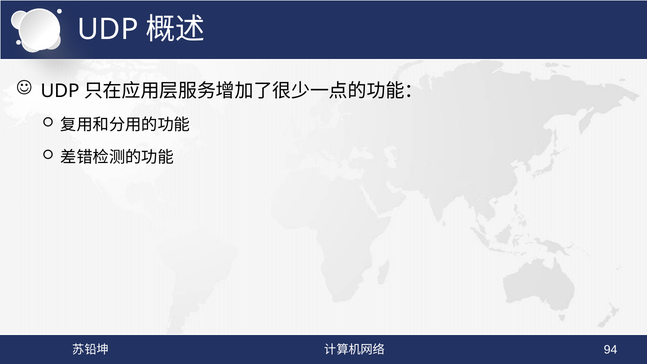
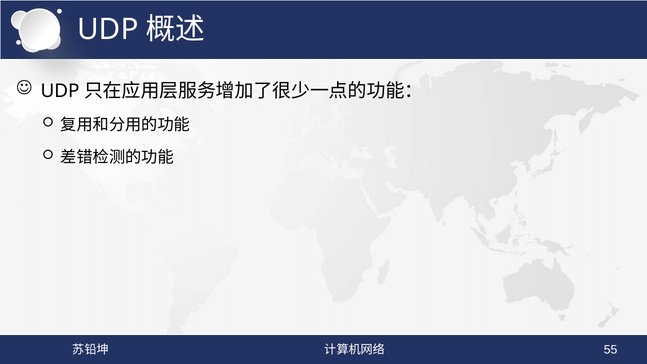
94: 94 -> 55
